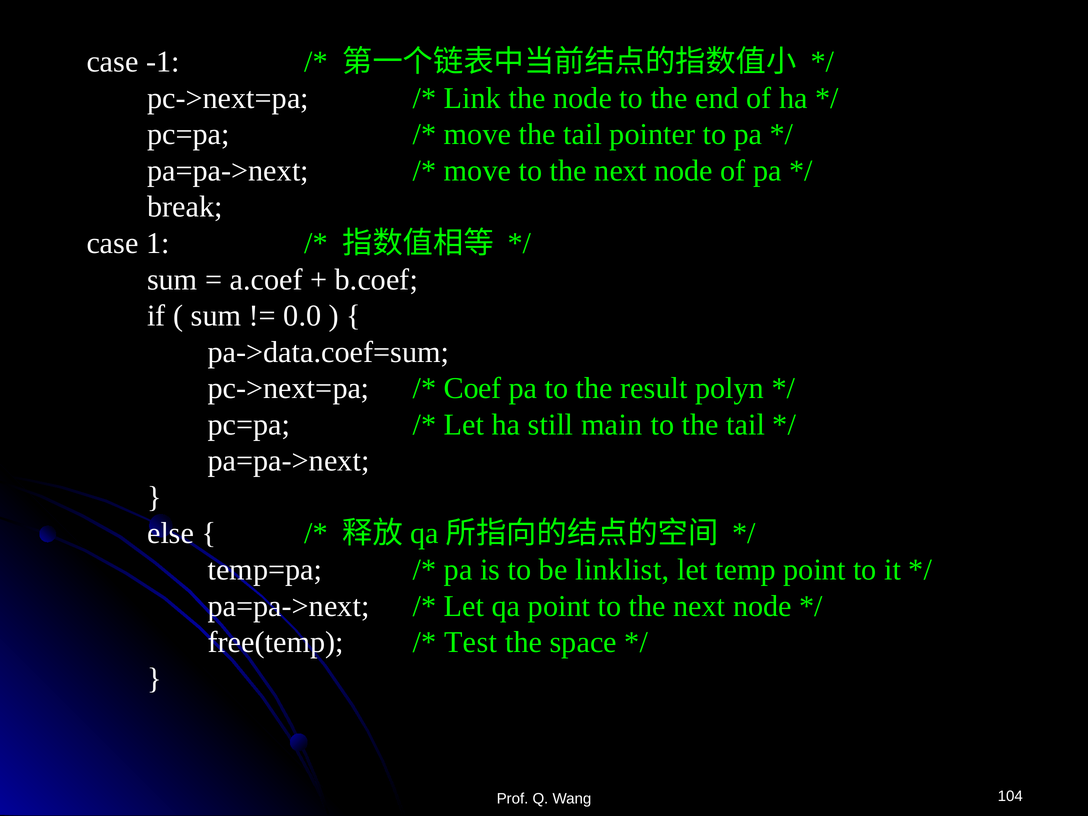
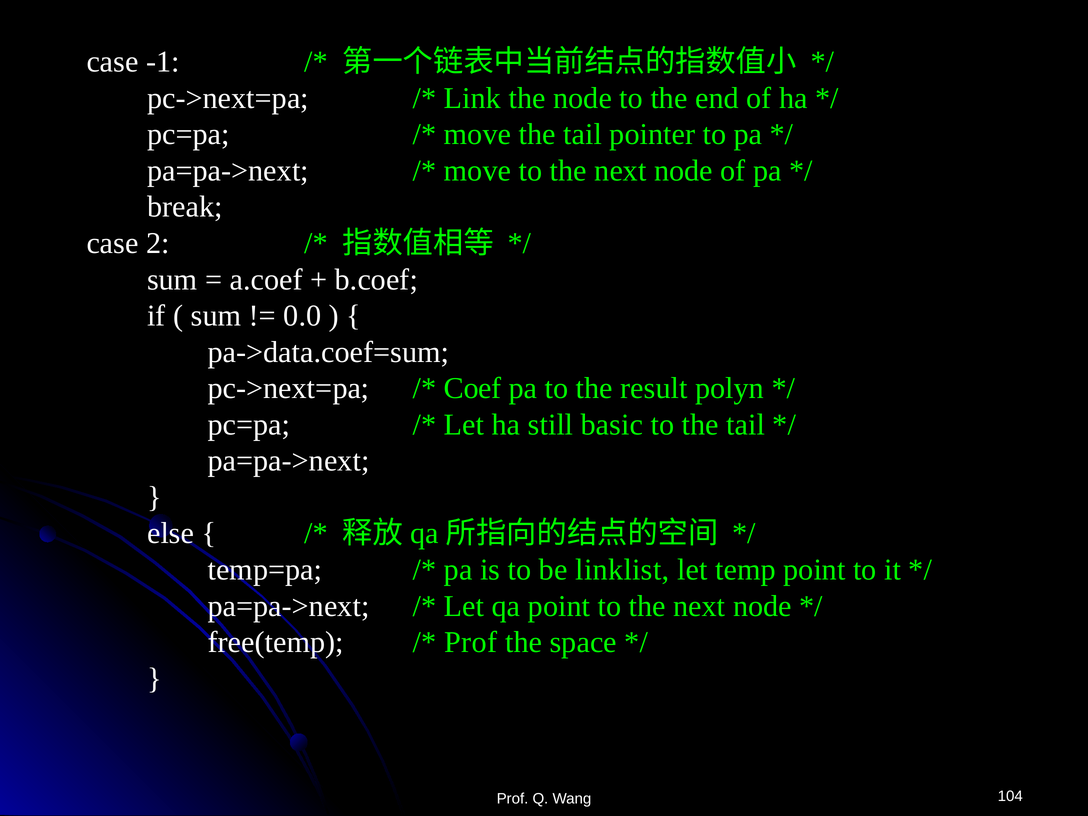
1: 1 -> 2
main: main -> basic
Test at (471, 642): Test -> Prof
